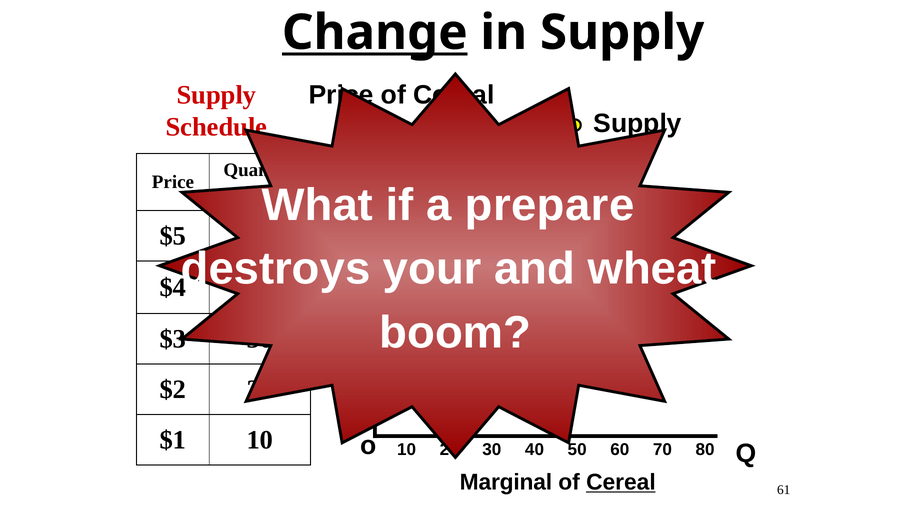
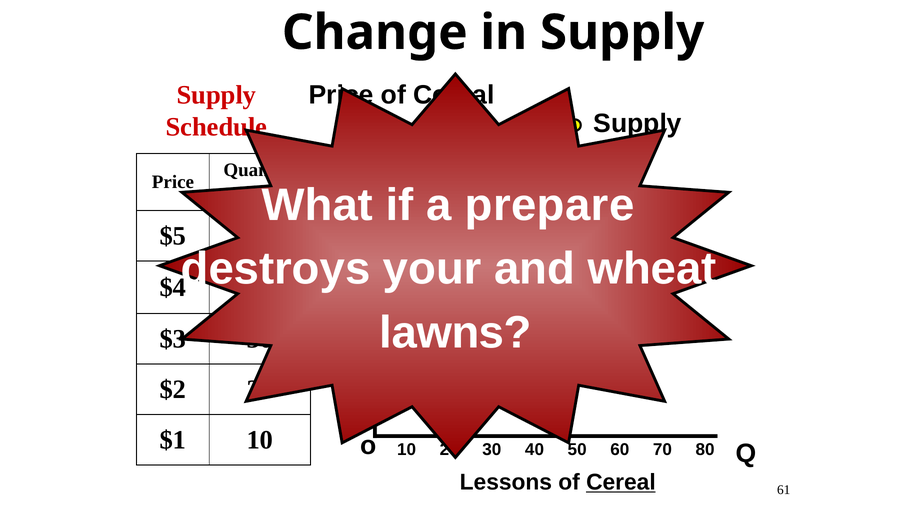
Change underline: present -> none
boom: boom -> lawns
Marginal: Marginal -> Lessons
